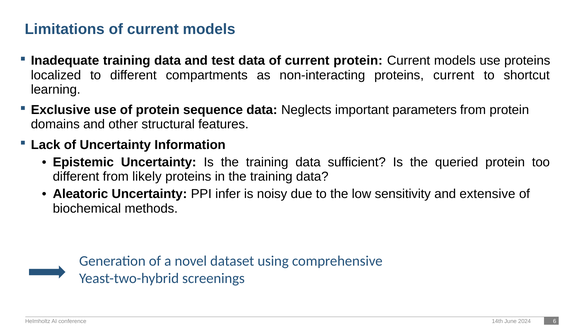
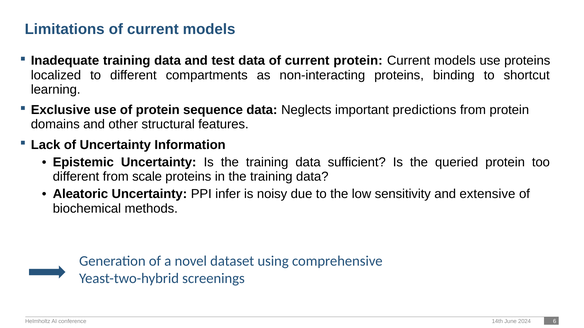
proteins current: current -> binding
parameters: parameters -> predictions
likely: likely -> scale
